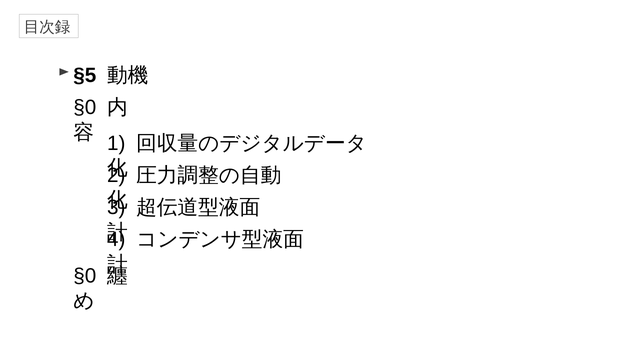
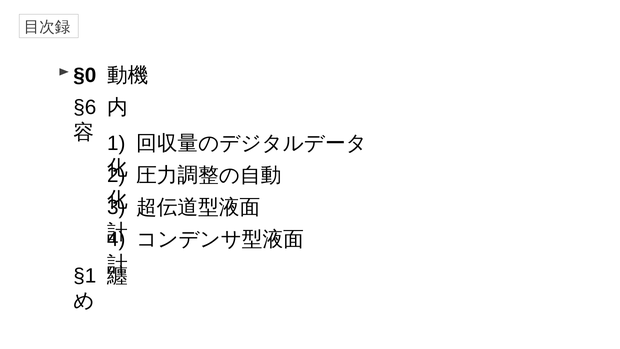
§5: §5 -> §0
§0 at (85, 107): §0 -> §6
§0 at (85, 276): §0 -> §1
